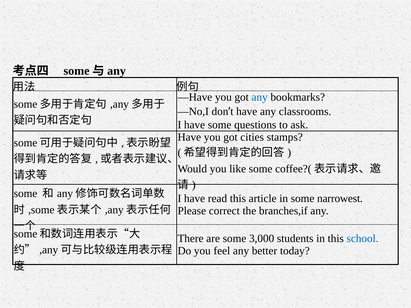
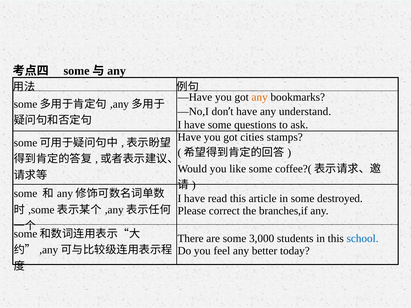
any at (260, 97) colour: blue -> orange
classrooms: classrooms -> understand
narrowest: narrowest -> destroyed
